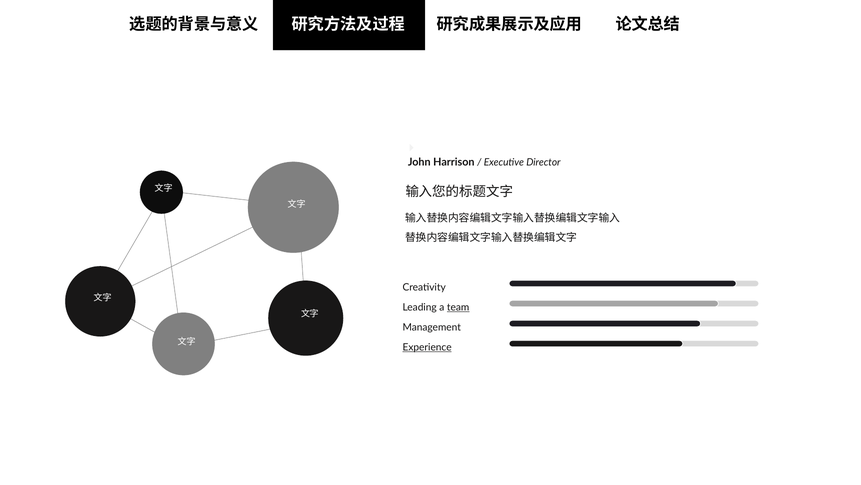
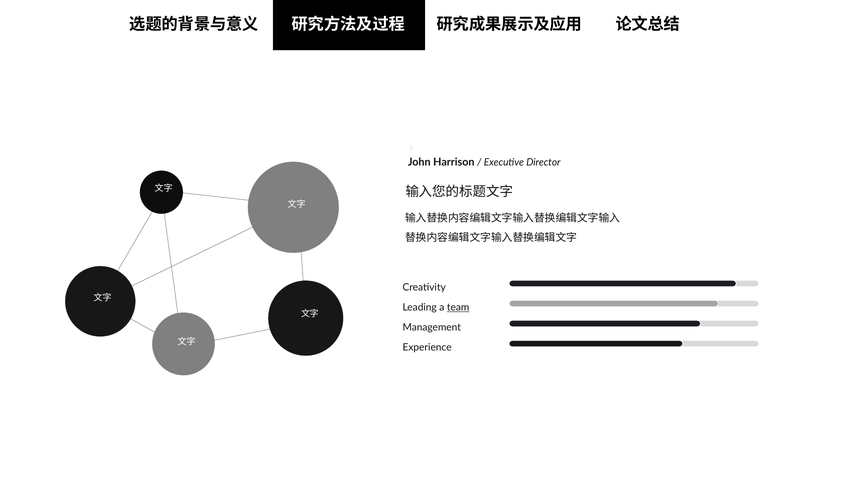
Experience underline: present -> none
